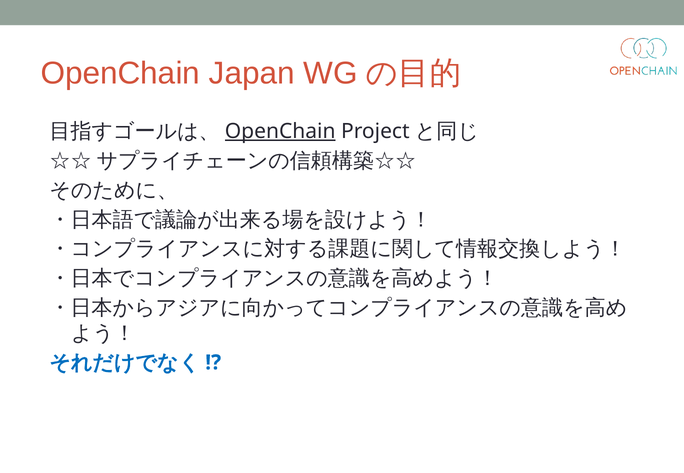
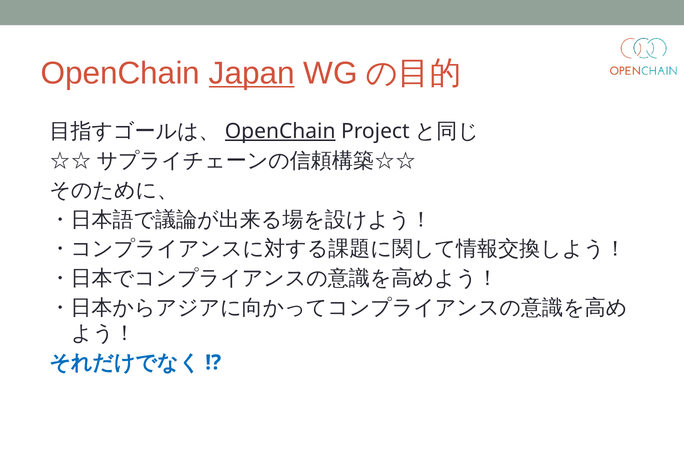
Japan underline: none -> present
